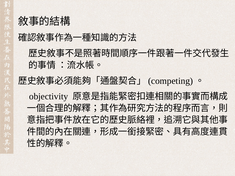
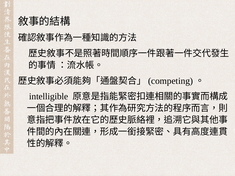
objectivity: objectivity -> intelligible
